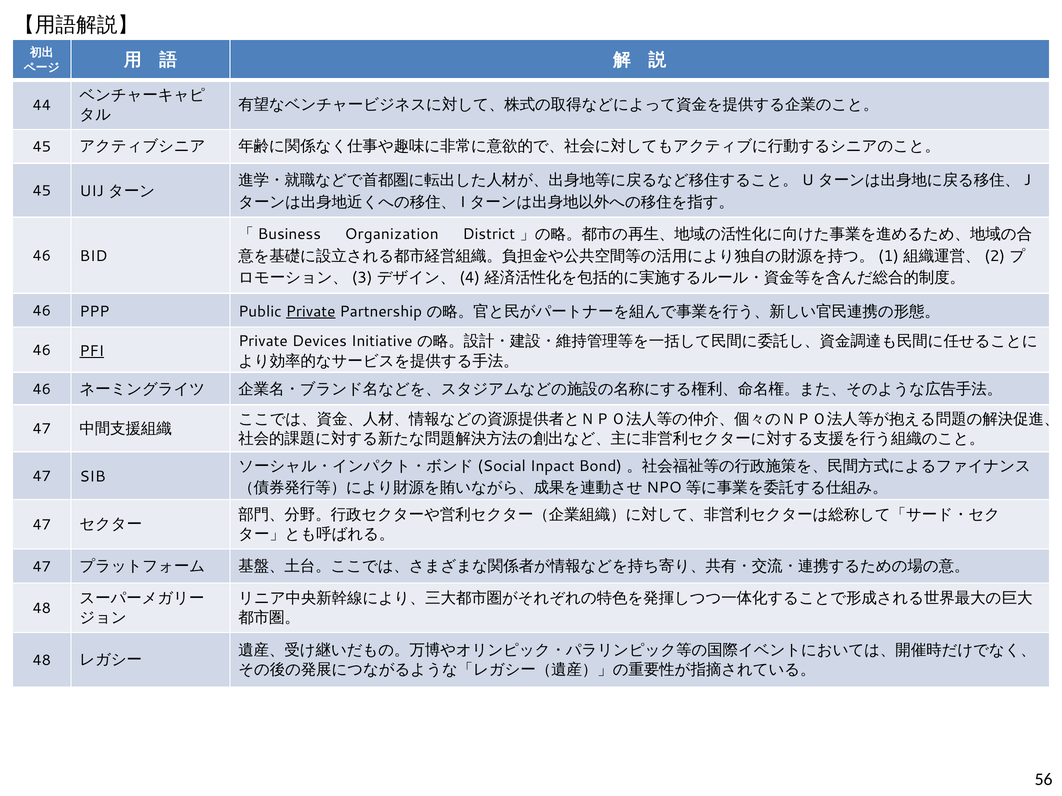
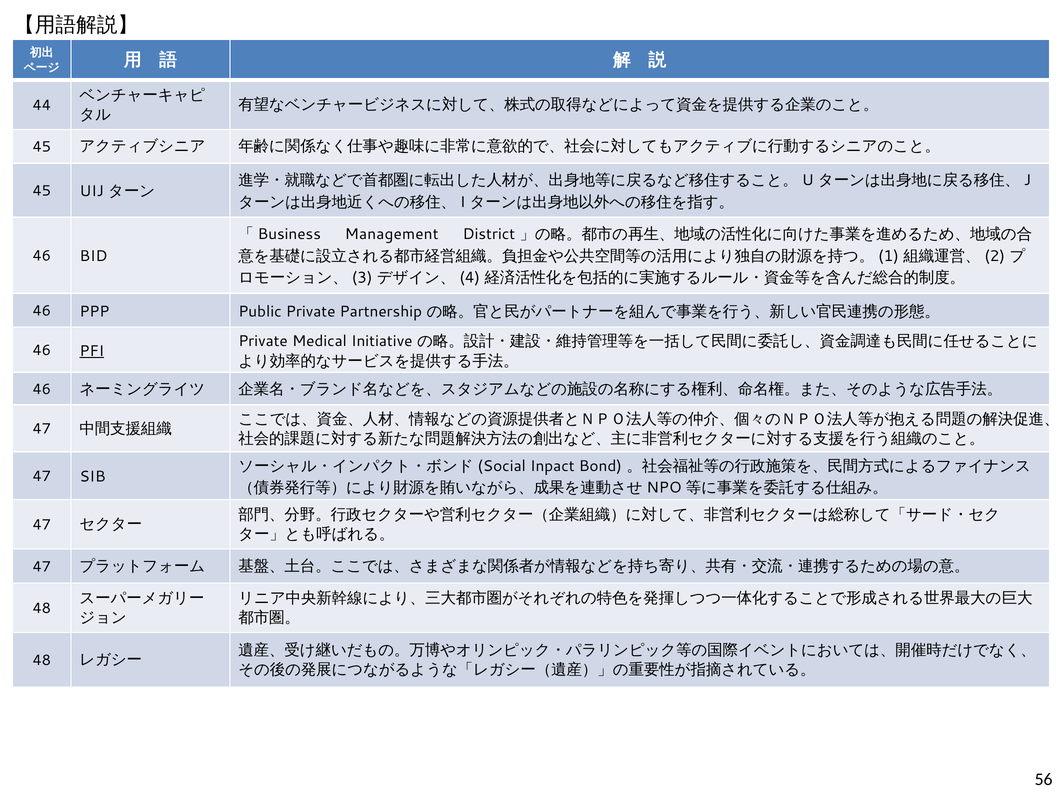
Organization: Organization -> Management
Private at (311, 312) underline: present -> none
Devices: Devices -> Medical
